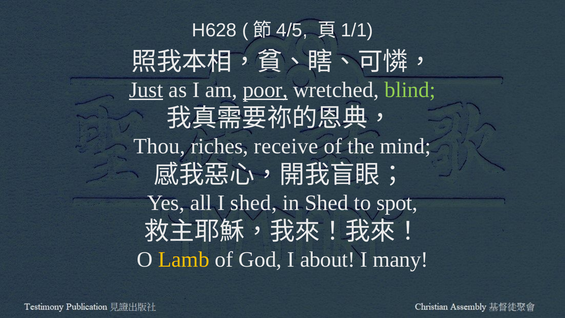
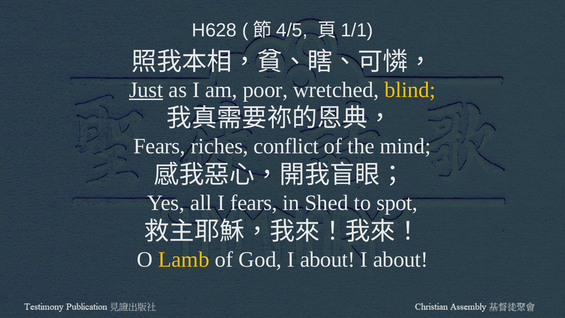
poor underline: present -> none
blind colour: light green -> yellow
Thou at (159, 146): Thou -> Fears
receive: receive -> conflict
I shed: shed -> fears
many at (401, 259): many -> about
